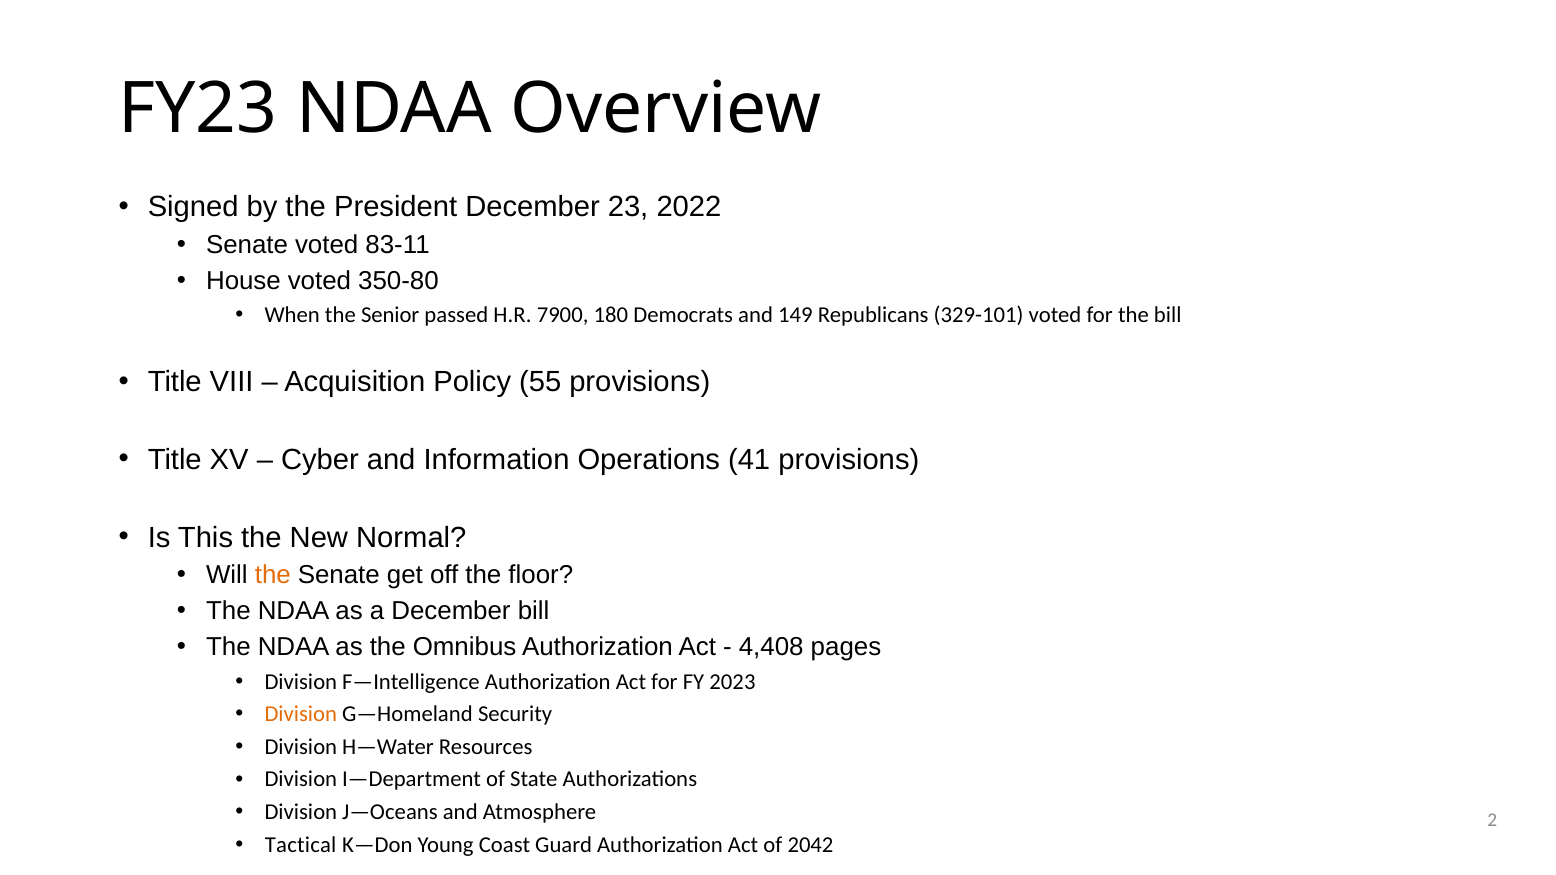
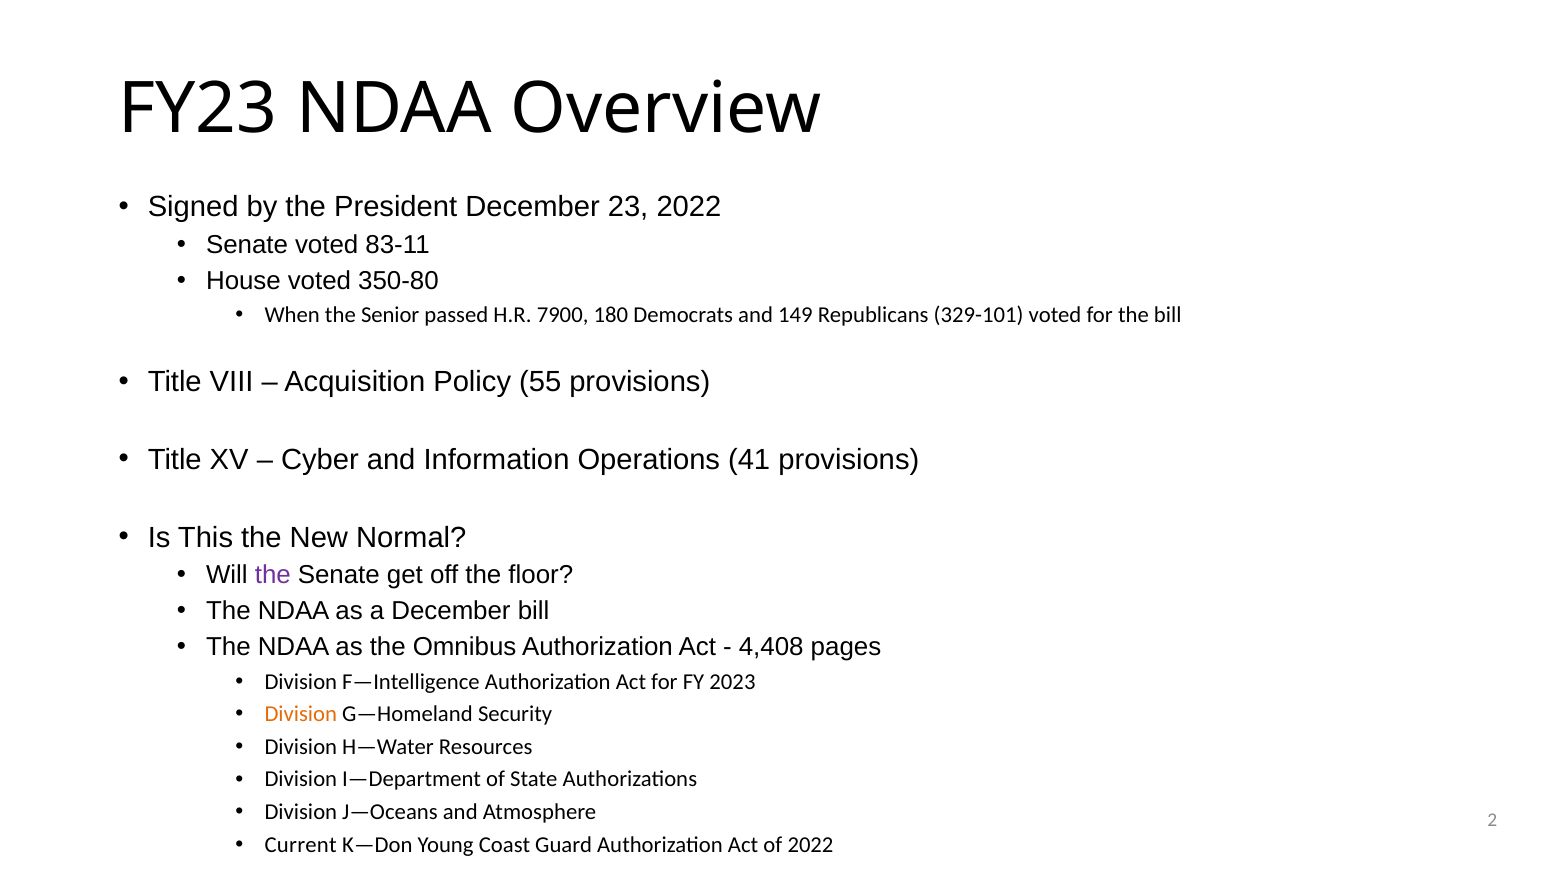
the at (273, 575) colour: orange -> purple
Tactical: Tactical -> Current
of 2042: 2042 -> 2022
